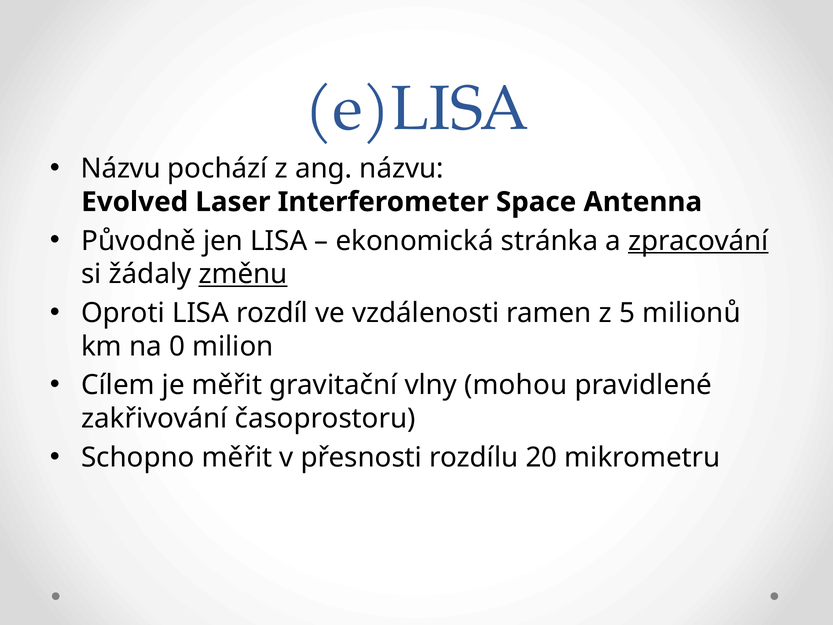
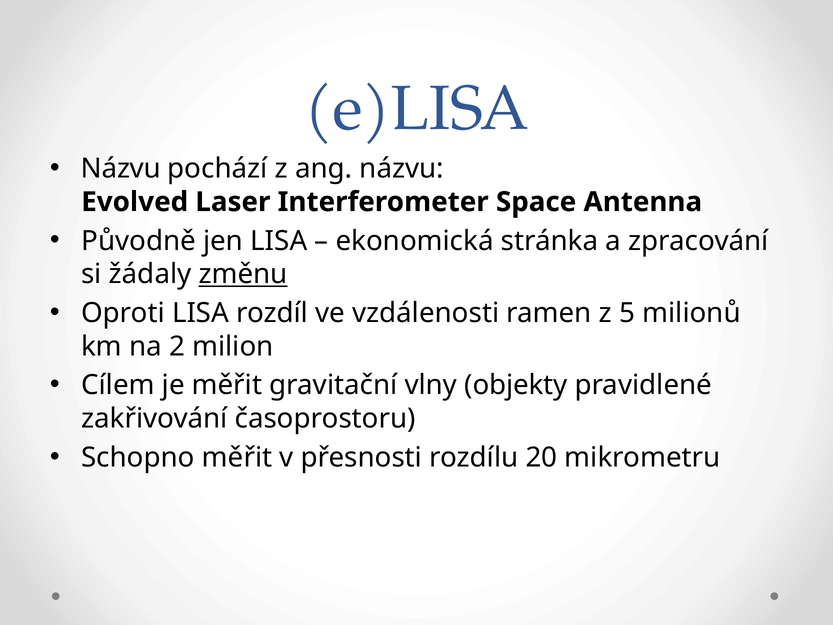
zpracování underline: present -> none
0: 0 -> 2
mohou: mohou -> objekty
